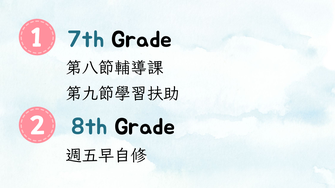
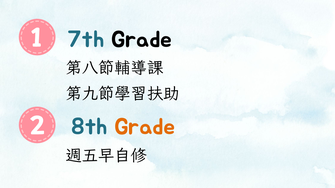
Grade at (145, 127) colour: black -> orange
